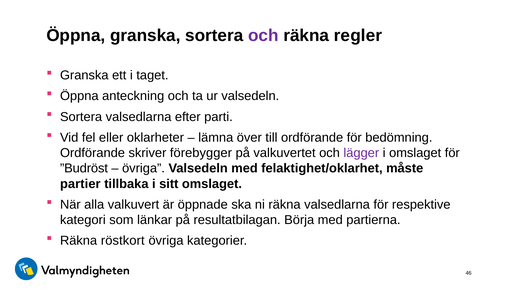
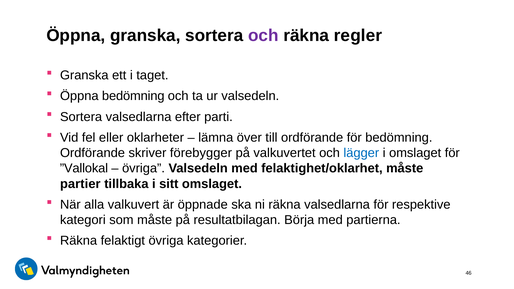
Öppna anteckning: anteckning -> bedömning
lägger colour: purple -> blue
”Budröst: ”Budröst -> ”Vallokal
som länkar: länkar -> måste
röstkort: röstkort -> felaktigt
